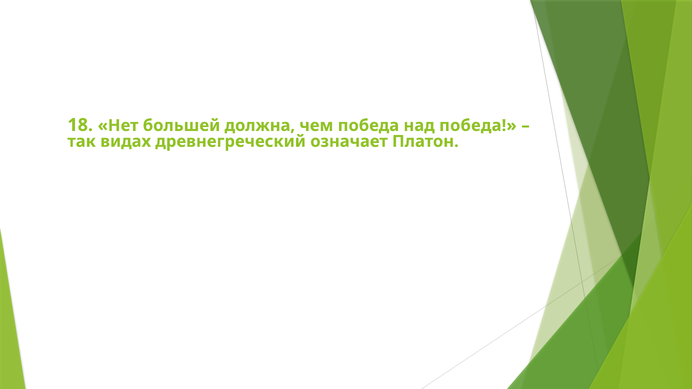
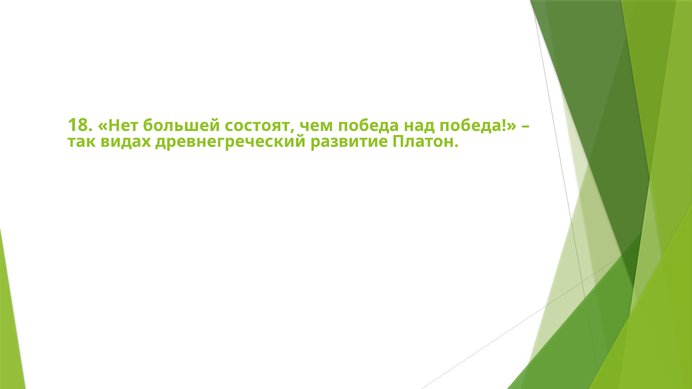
должна: должна -> состоят
означает: означает -> развитие
